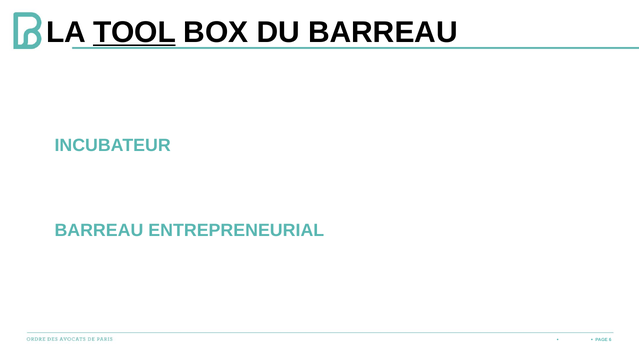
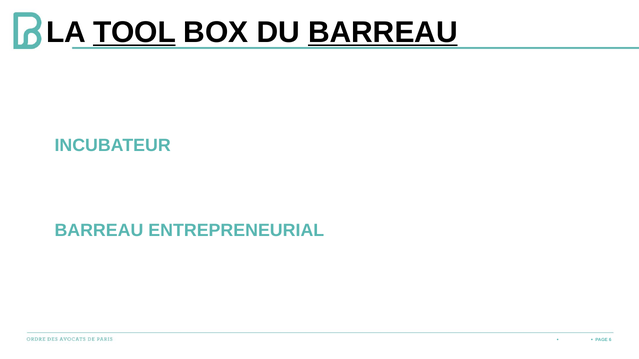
BARREAU at (383, 32) underline: none -> present
